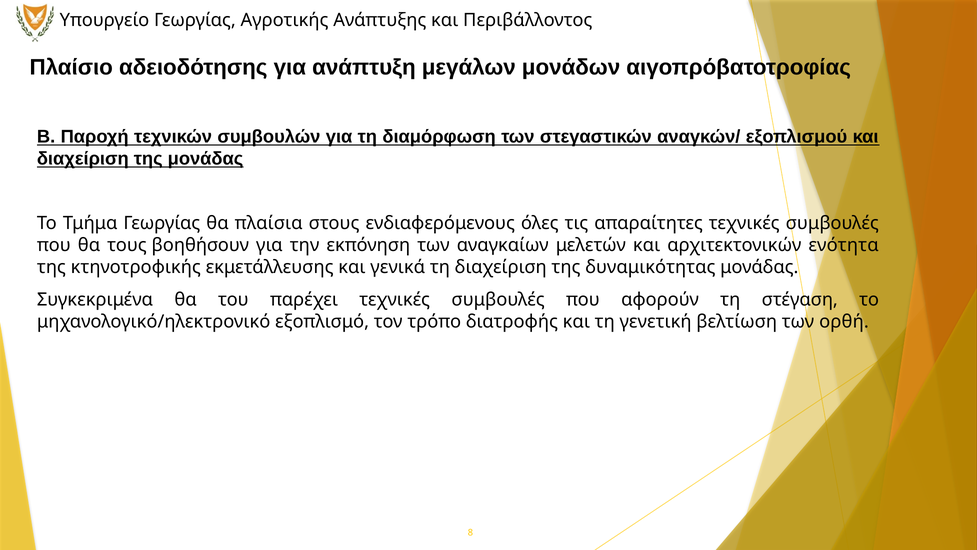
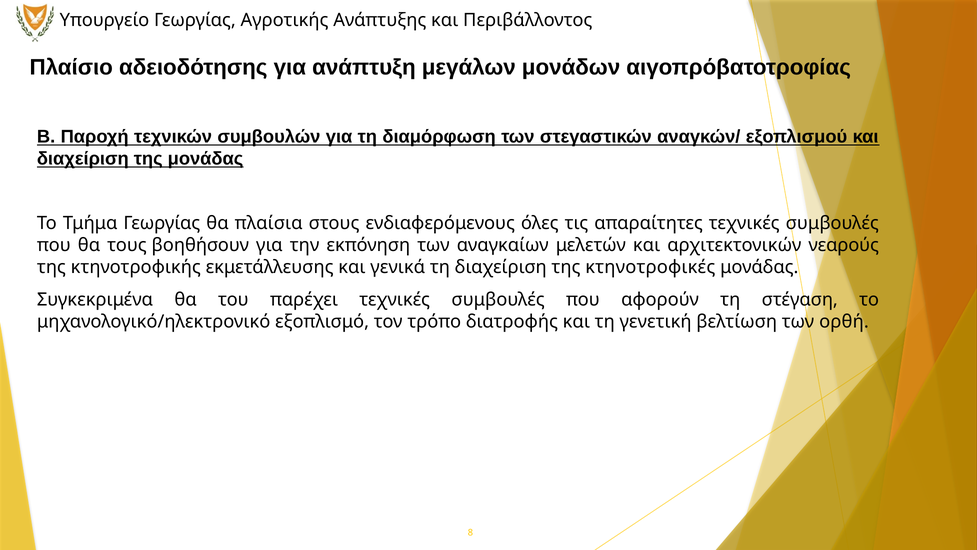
ενότητα: ενότητα -> νεαρούς
δυναμικότητας: δυναμικότητας -> κτηνοτροφικές
